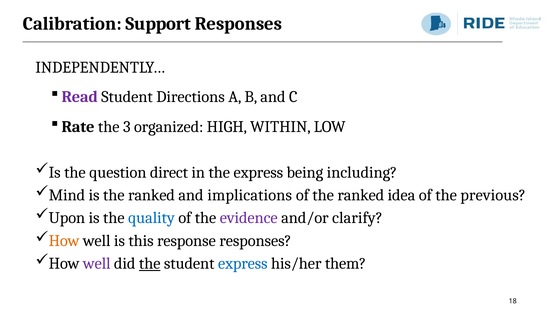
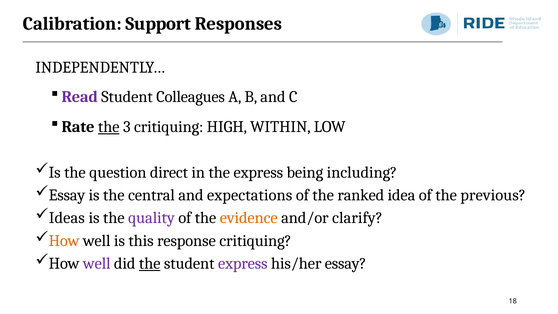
Directions: Directions -> Colleagues
the at (109, 127) underline: none -> present
3 organized: organized -> critiquing
Mind at (67, 195): Mind -> Essay
is the ranked: ranked -> central
implications: implications -> expectations
Upon: Upon -> Ideas
quality colour: blue -> purple
evidence colour: purple -> orange
response responses: responses -> critiquing
express at (243, 263) colour: blue -> purple
his/her them: them -> essay
